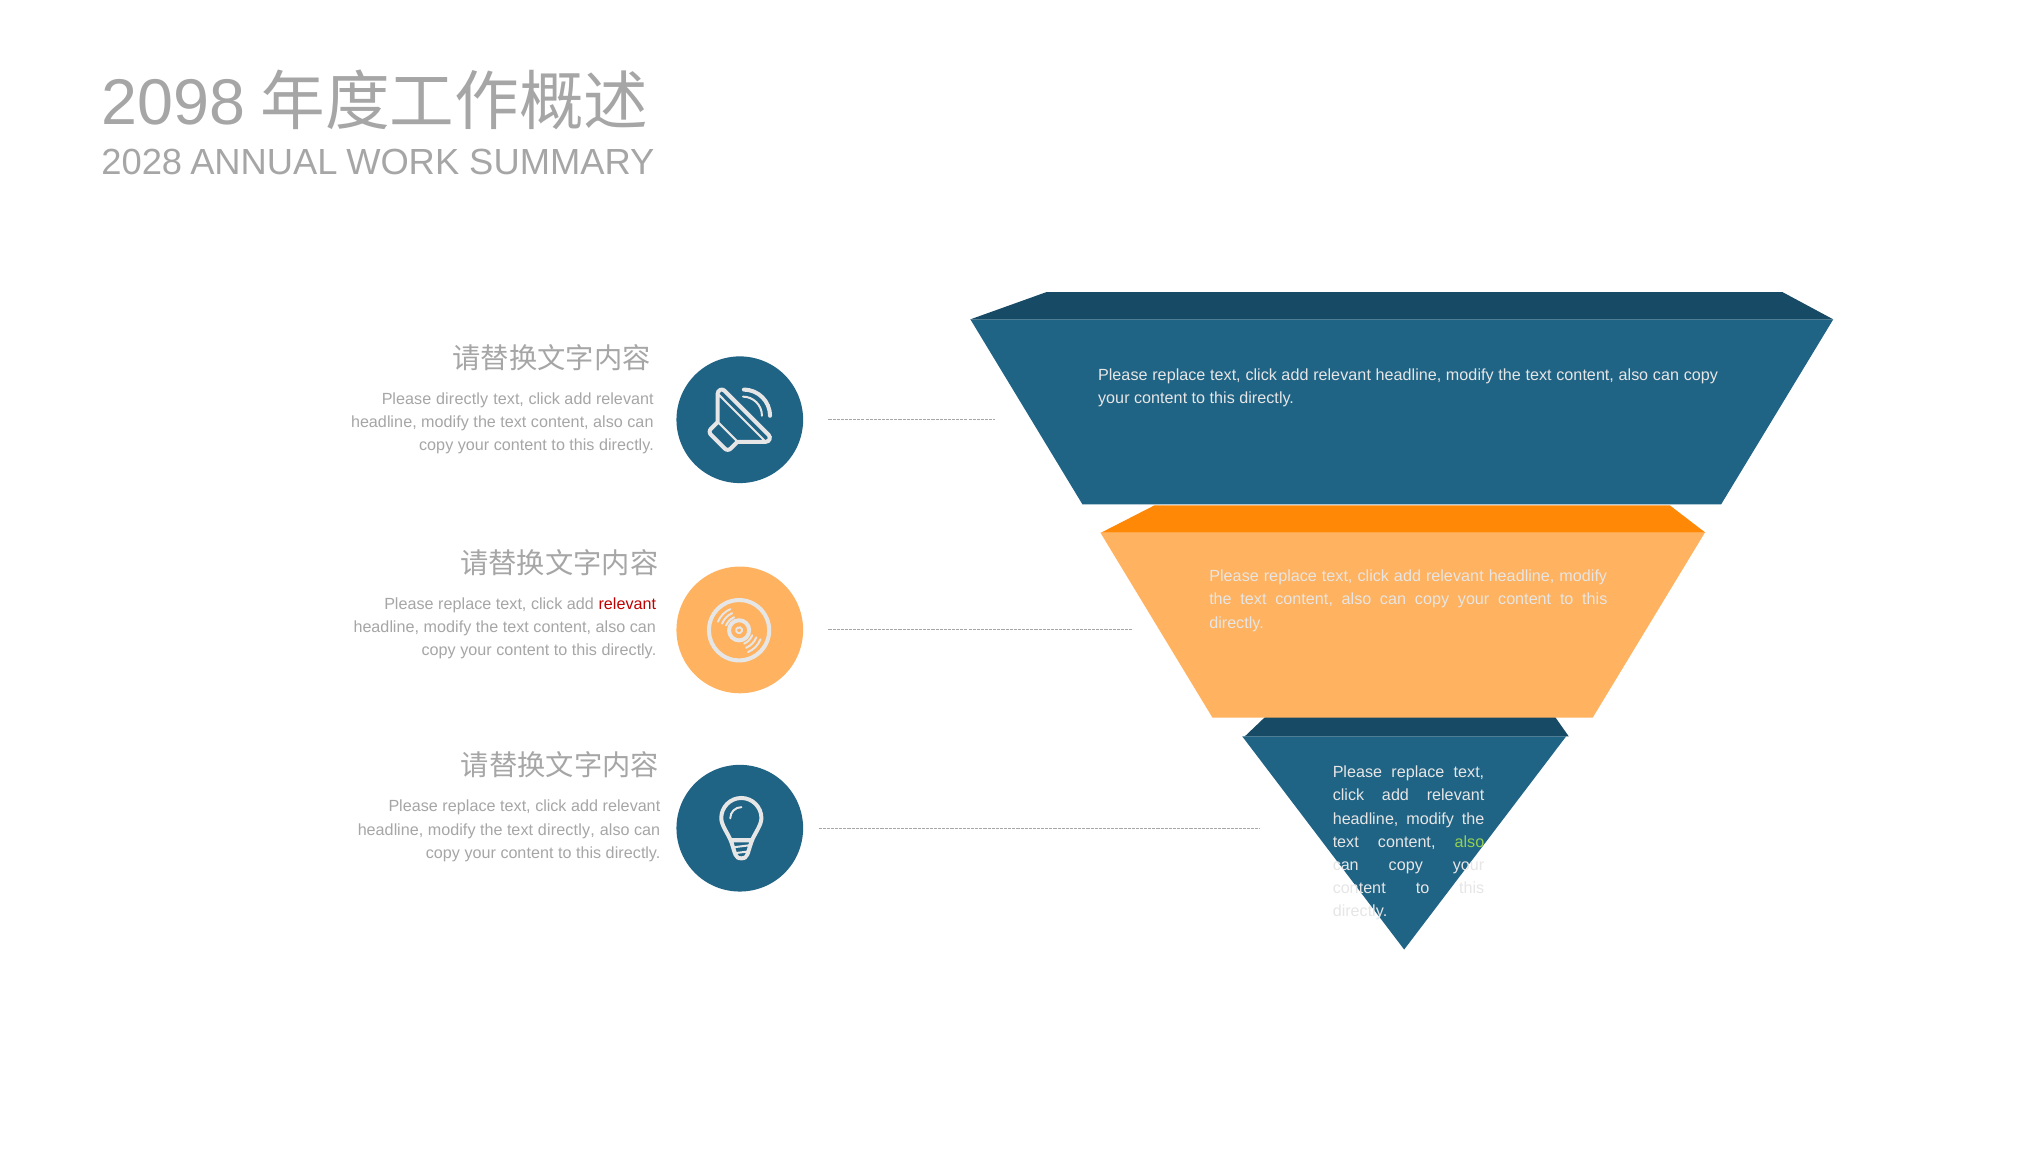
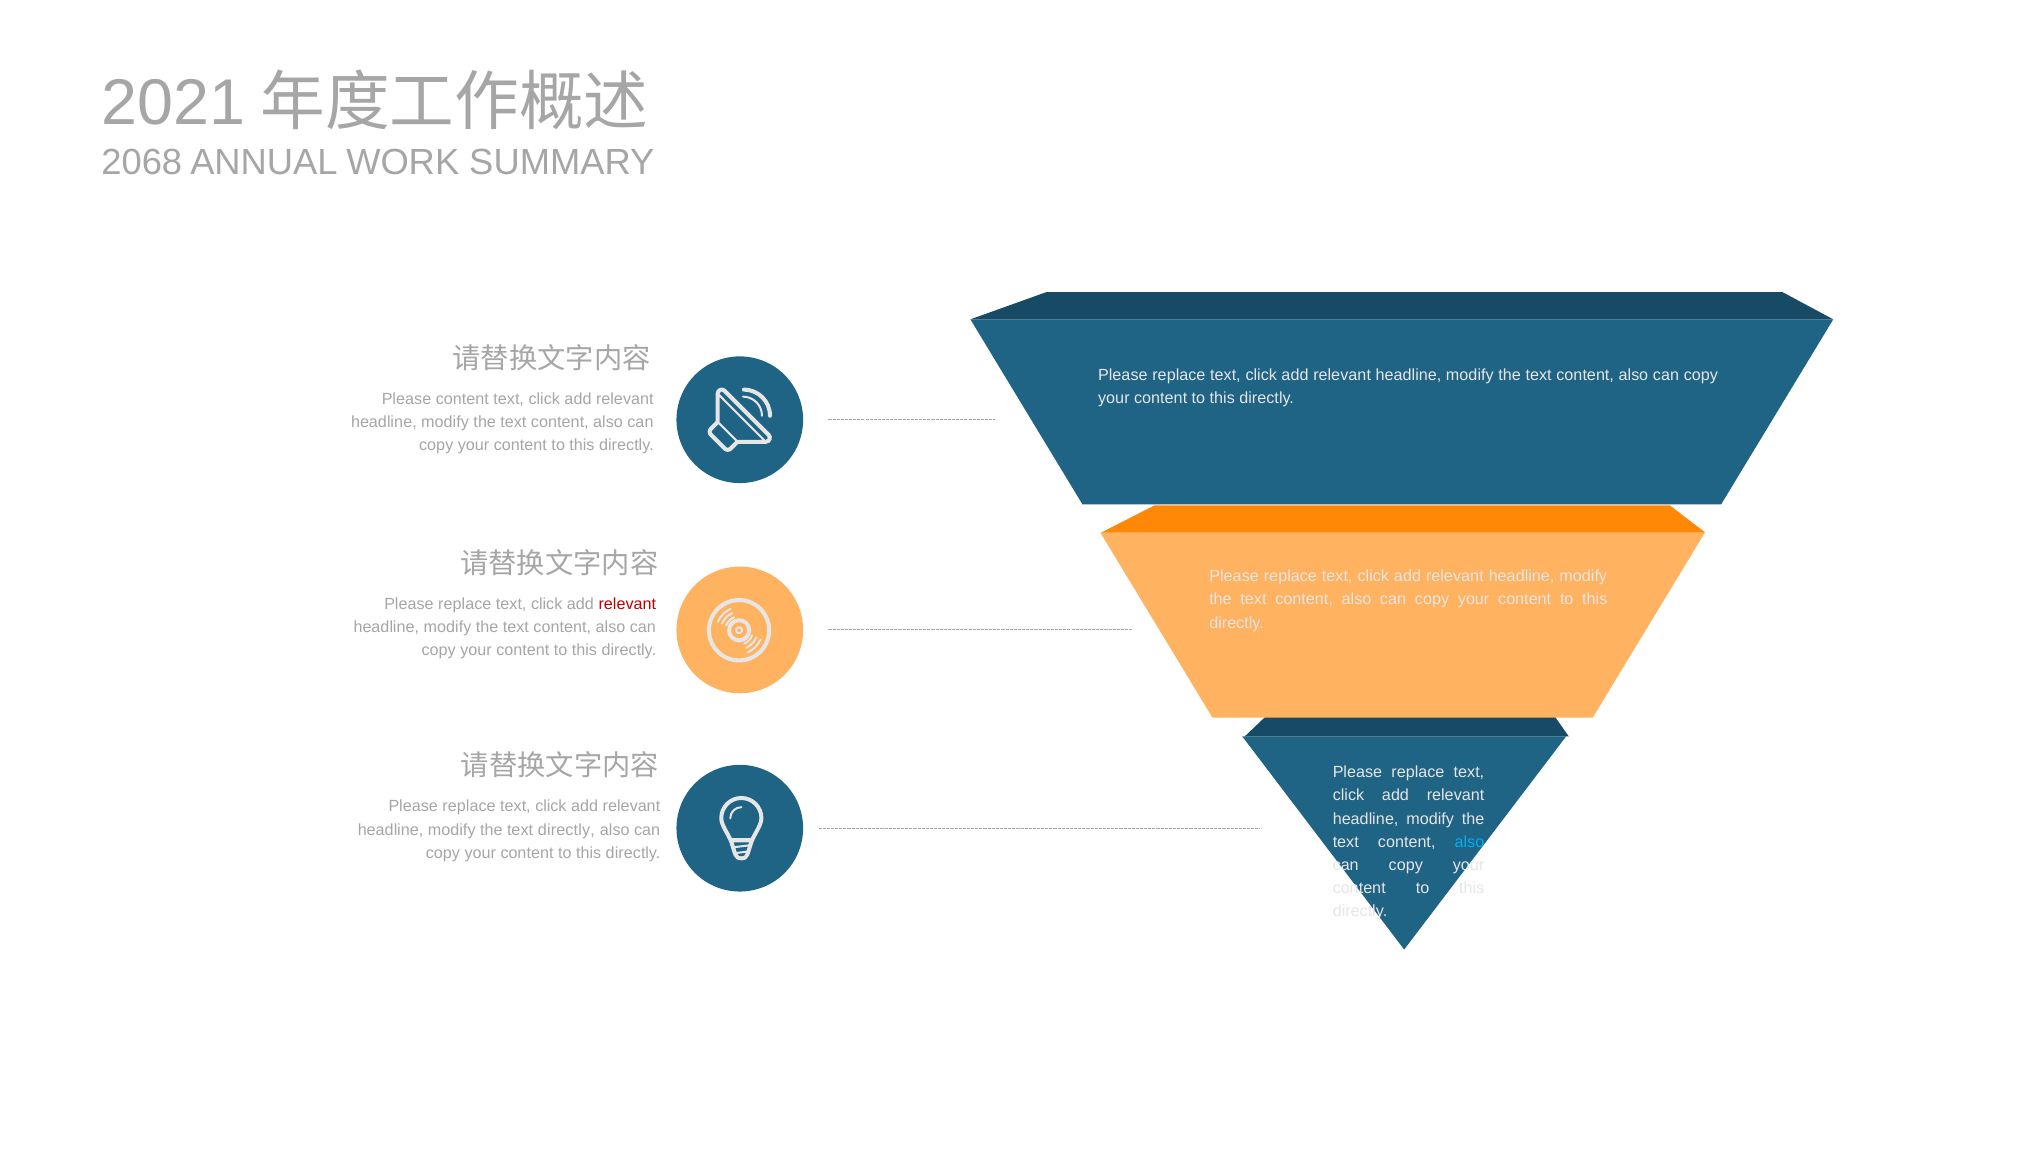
2098: 2098 -> 2021
2028: 2028 -> 2068
Please directly: directly -> content
also at (1469, 842) colour: light green -> light blue
